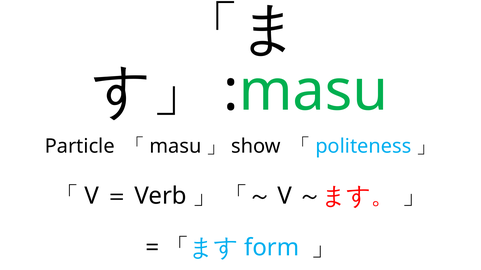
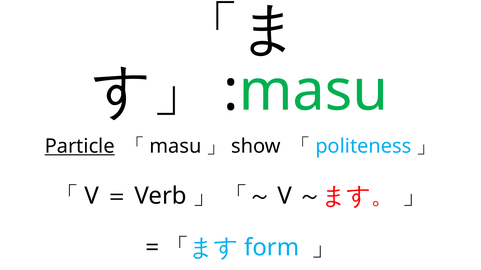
Particle underline: none -> present
